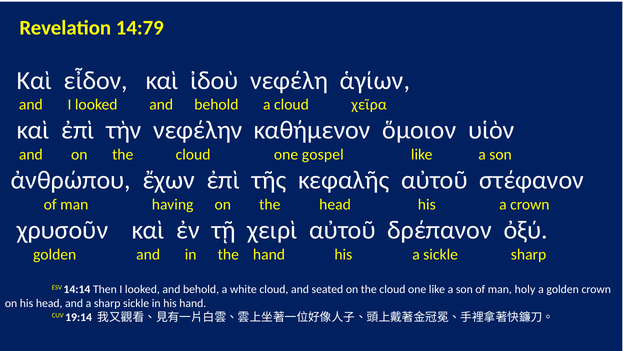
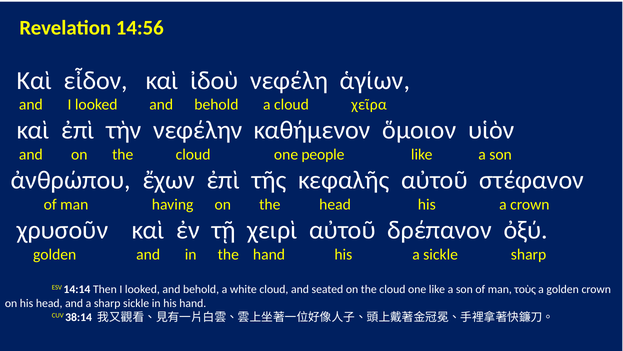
14:79: 14:79 -> 14:56
gospel: gospel -> people
holy: holy -> τοὺς
19:14: 19:14 -> 38:14
